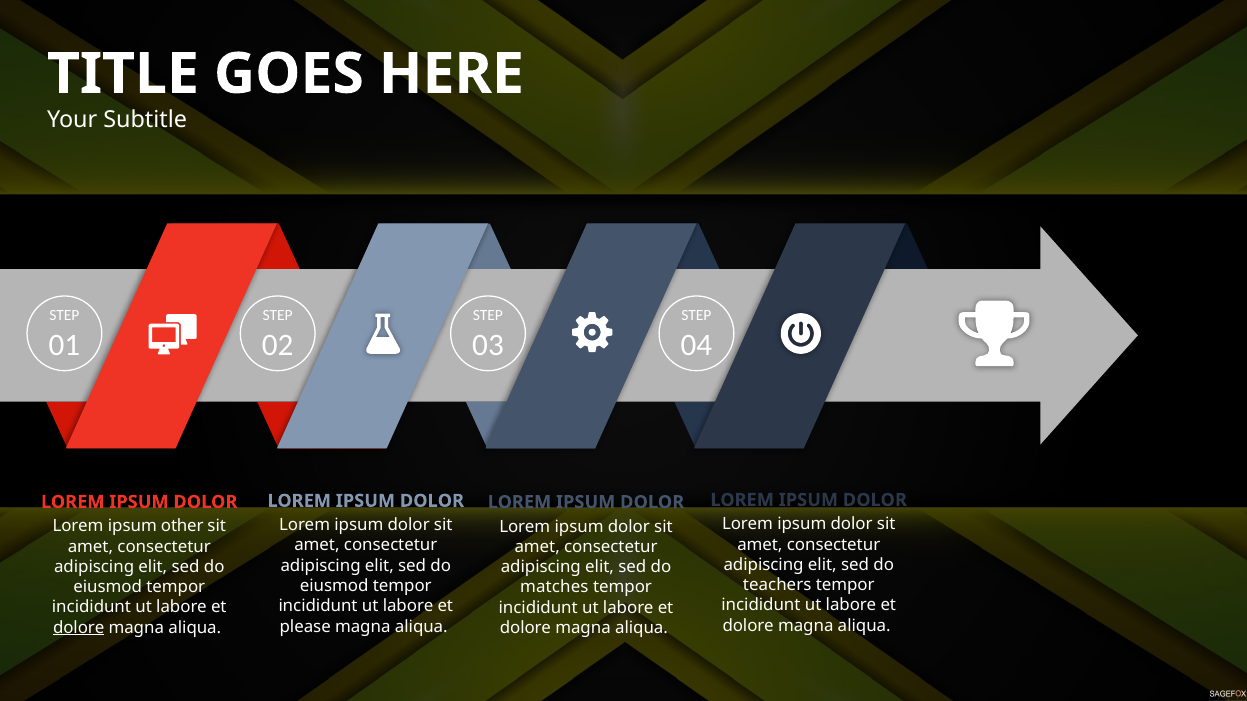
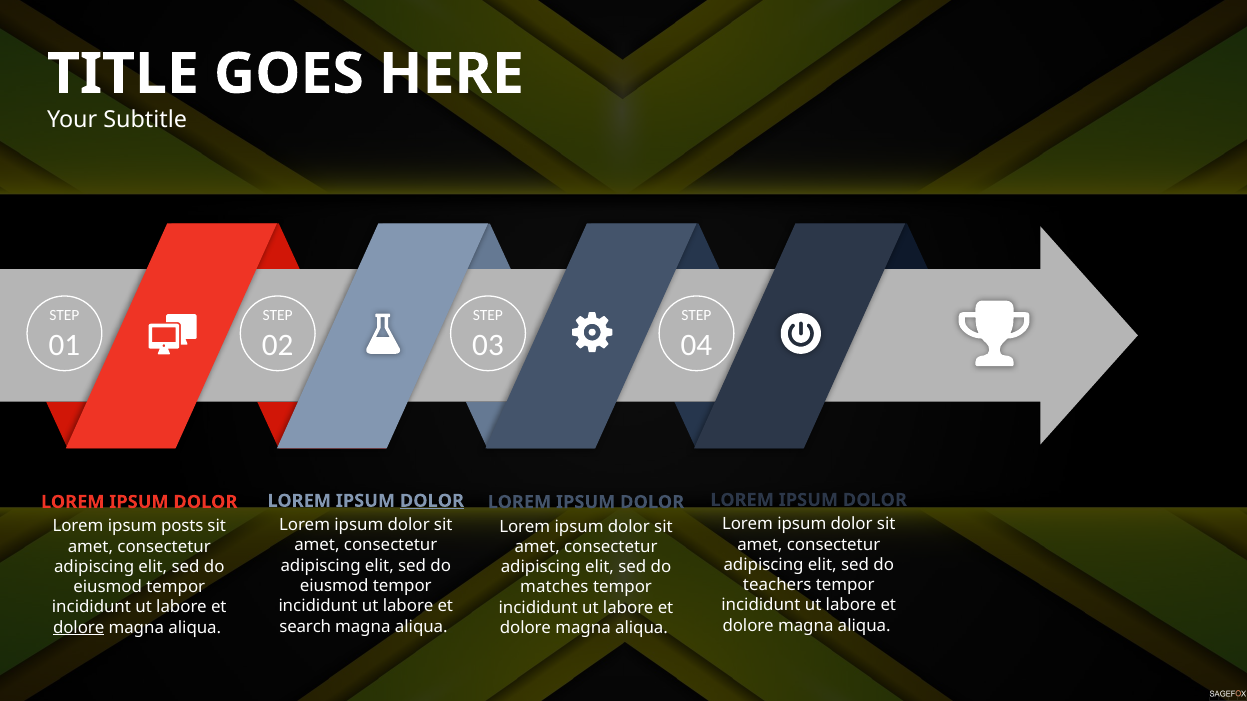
DOLOR at (432, 501) underline: none -> present
other: other -> posts
please: please -> search
